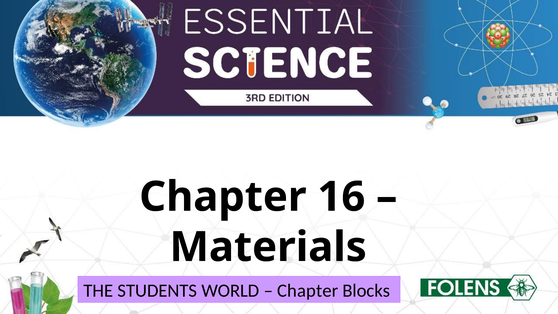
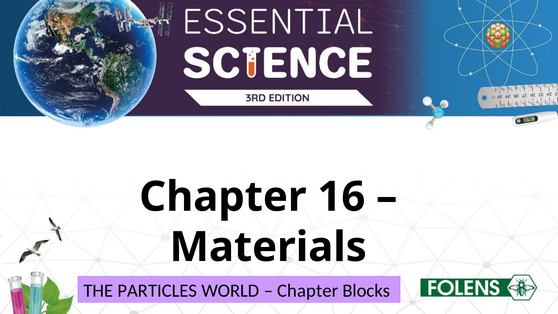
STUDENTS: STUDENTS -> PARTICLES
